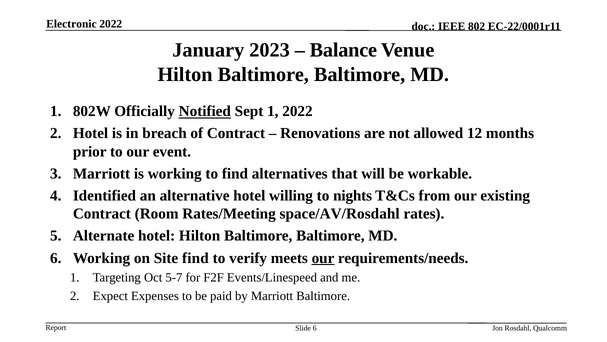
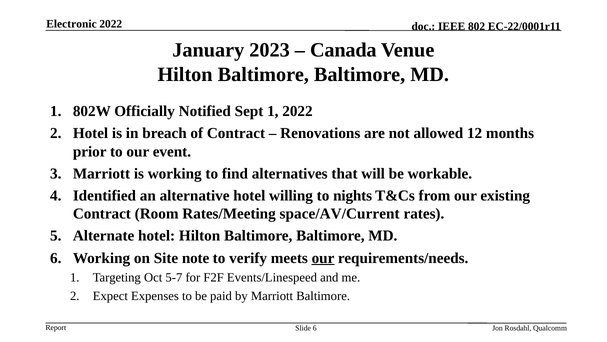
Balance: Balance -> Canada
Notified underline: present -> none
space/AV/Rosdahl: space/AV/Rosdahl -> space/AV/Current
Site find: find -> note
